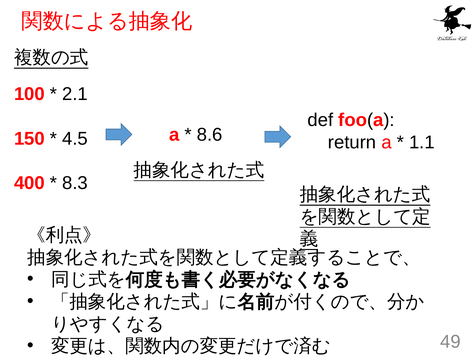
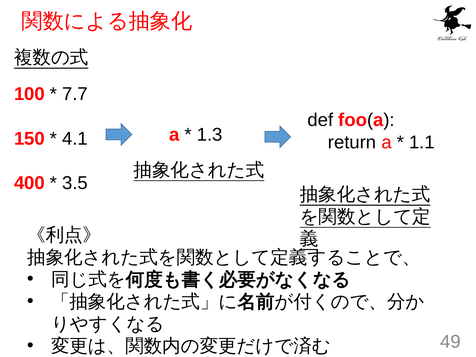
2.1: 2.1 -> 7.7
8.6: 8.6 -> 1.3
4.5: 4.5 -> 4.1
8.3: 8.3 -> 3.5
